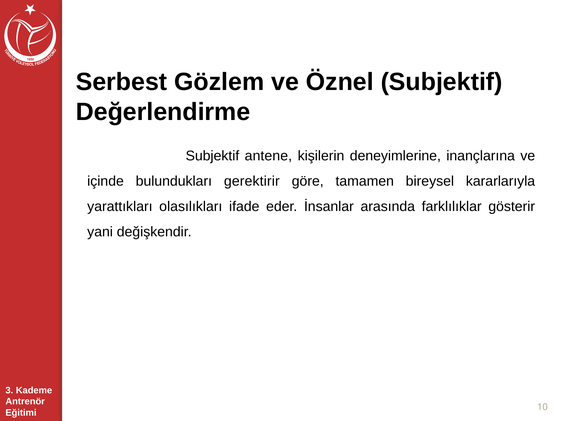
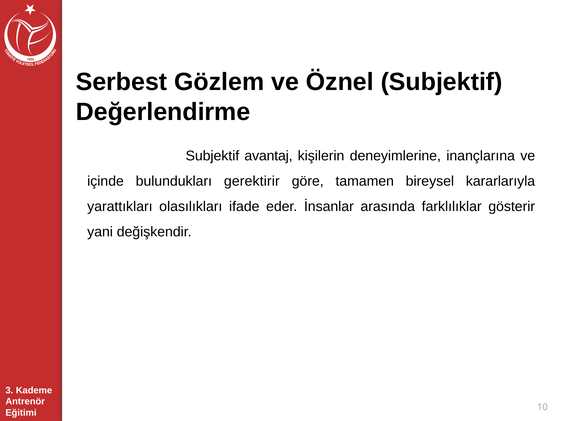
antene: antene -> avantaj
